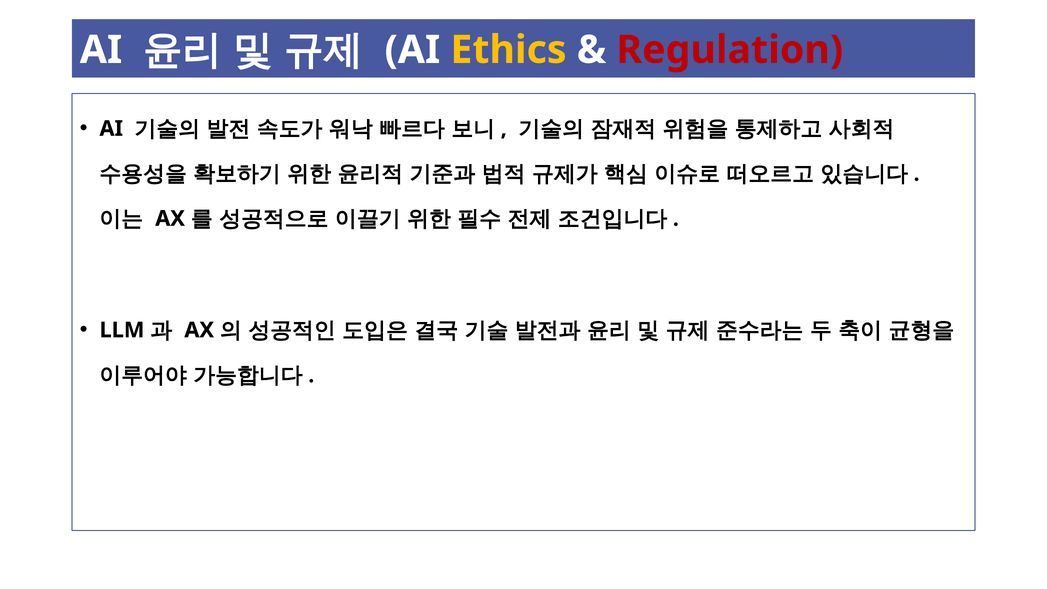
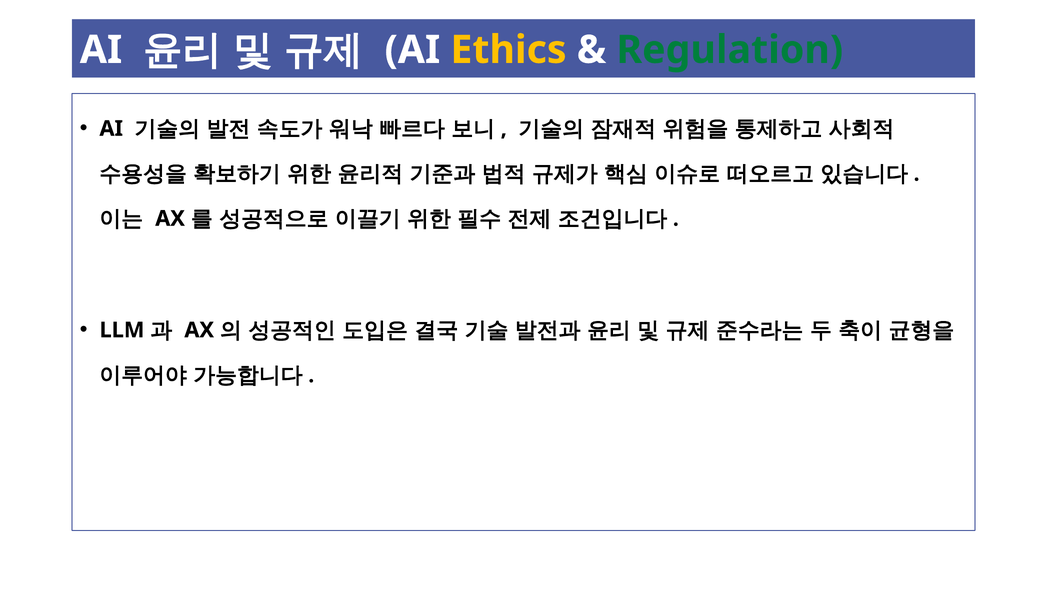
Regulation colour: red -> green
